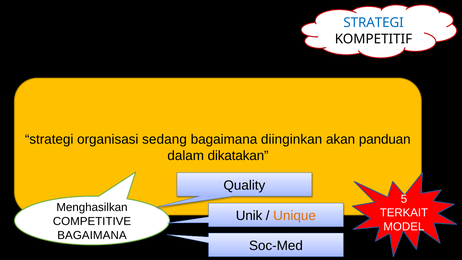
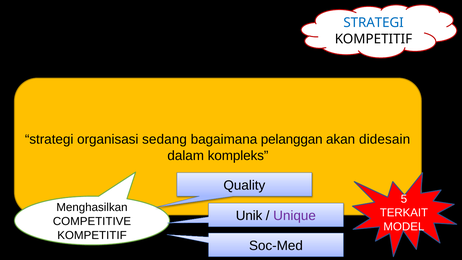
diinginkan: diinginkan -> pelanggan
panduan: panduan -> didesain
dikatakan: dikatakan -> kompleks
Unique colour: orange -> purple
BAGAIMANA at (92, 235): BAGAIMANA -> KOMPETITIF
